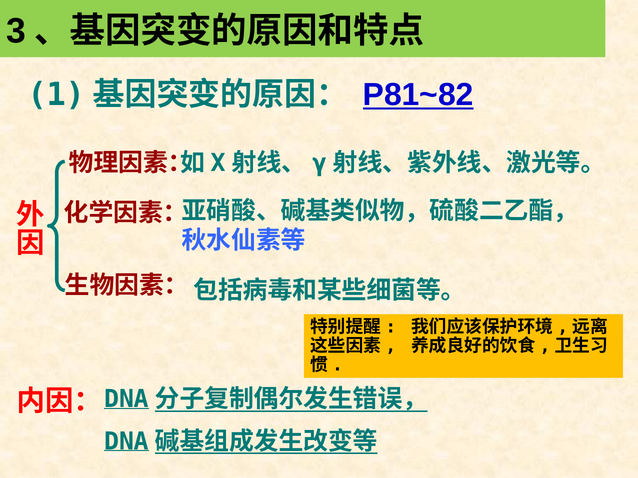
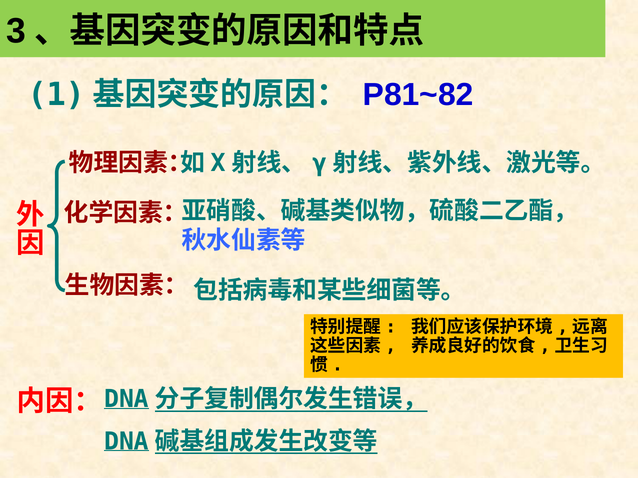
P81~82 underline: present -> none
